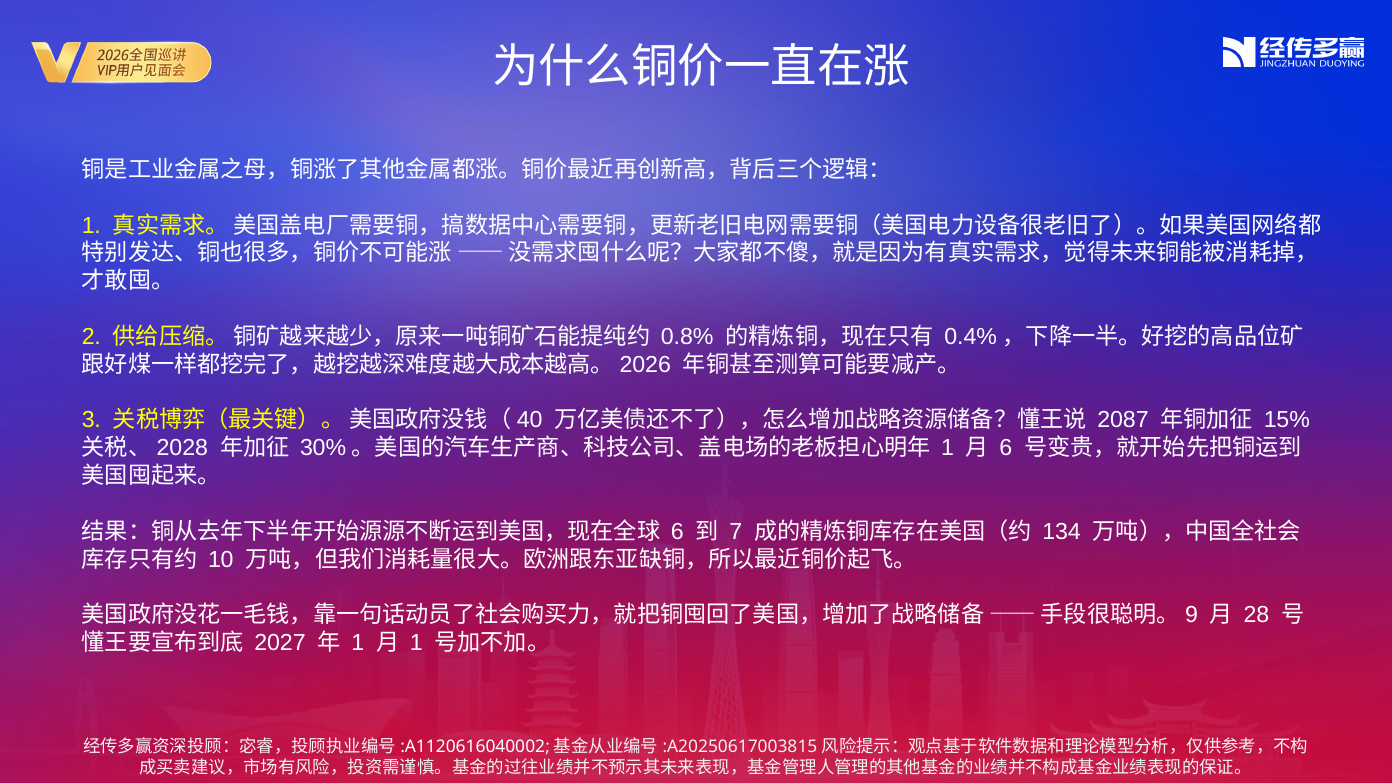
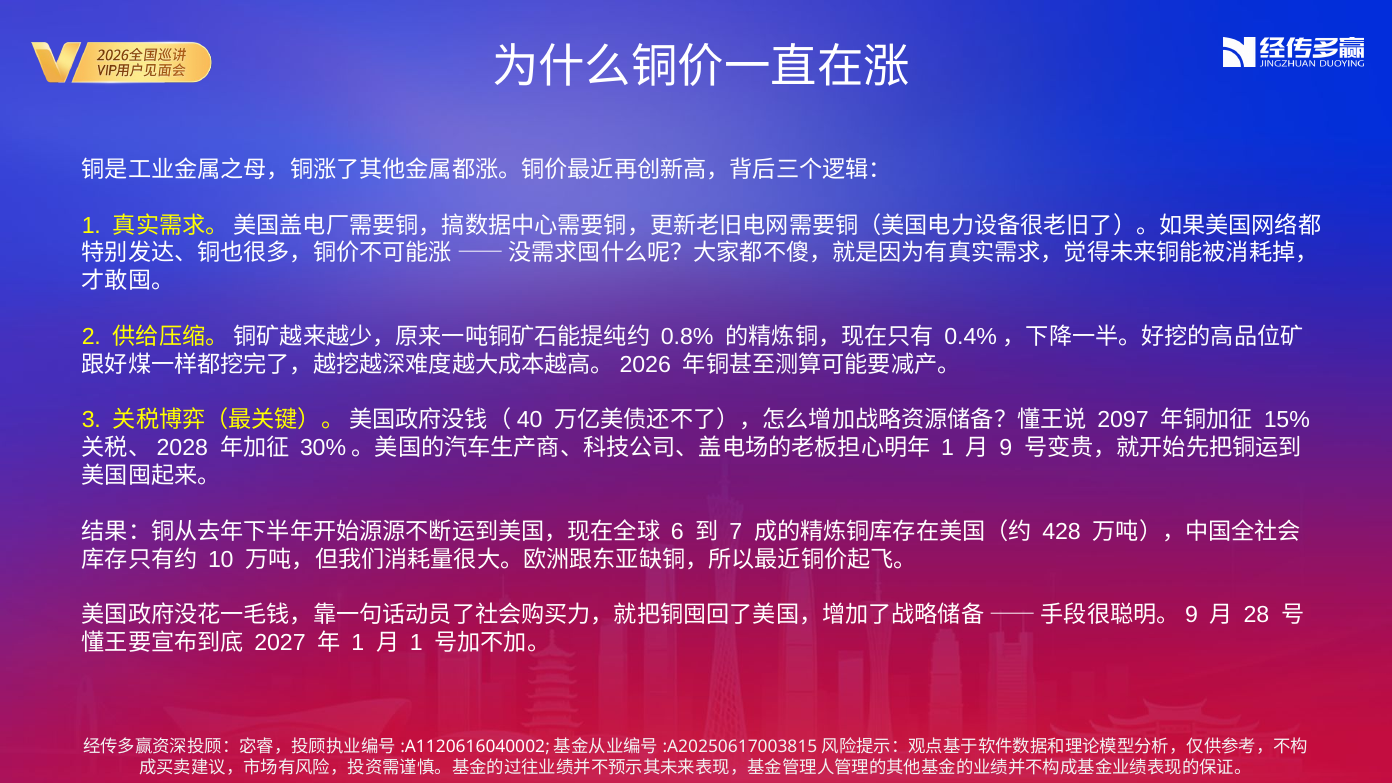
2087: 2087 -> 2097
6 at (1006, 448): 6 -> 9
134: 134 -> 428
